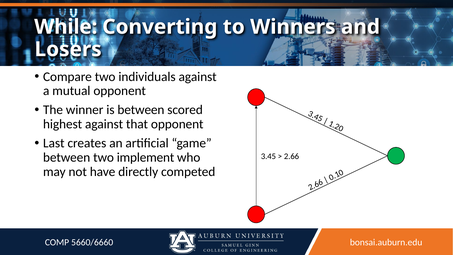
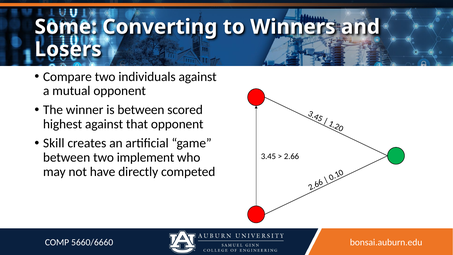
While: While -> Some
Last: Last -> Skill
